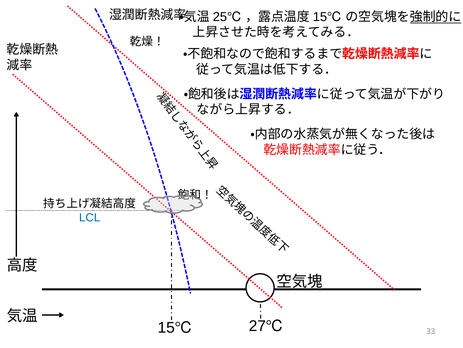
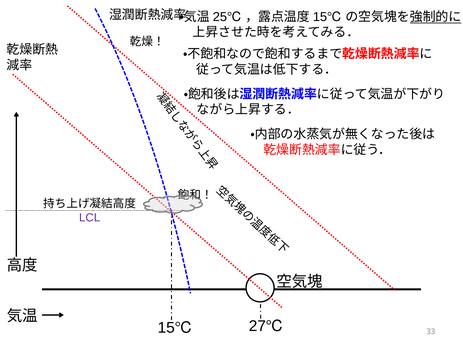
LCL colour: blue -> purple
